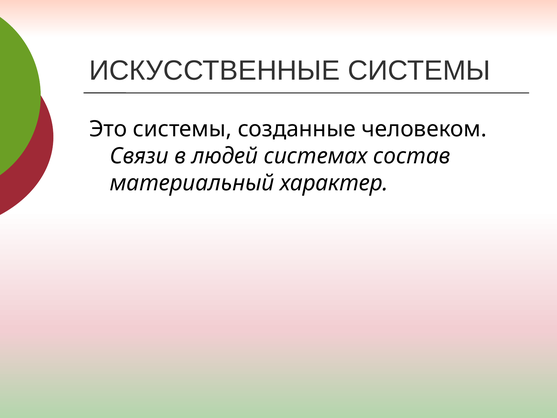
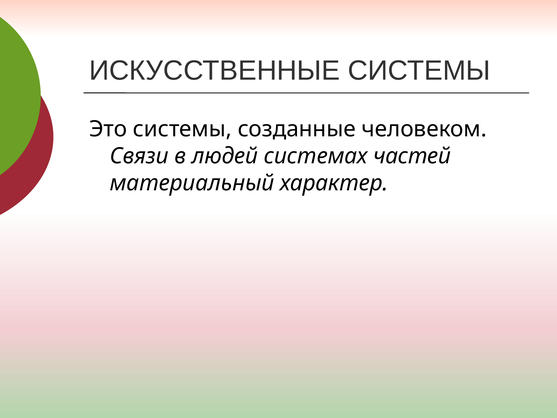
состав: состав -> частей
